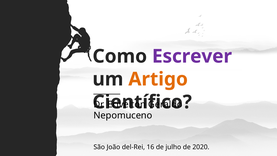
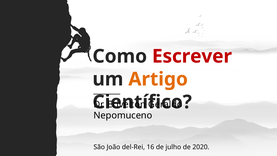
Escrever colour: purple -> red
